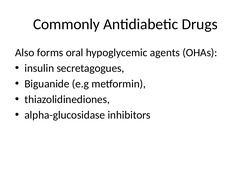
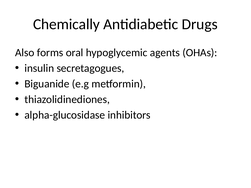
Commonly: Commonly -> Chemically
